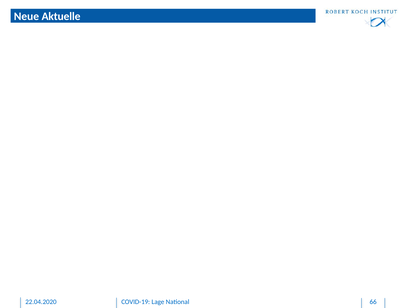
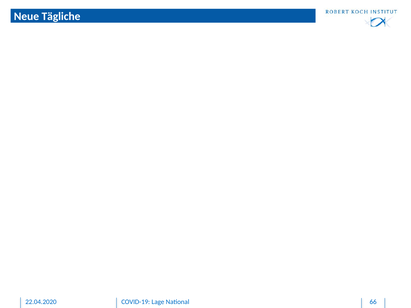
Aktuelle: Aktuelle -> Tägliche
